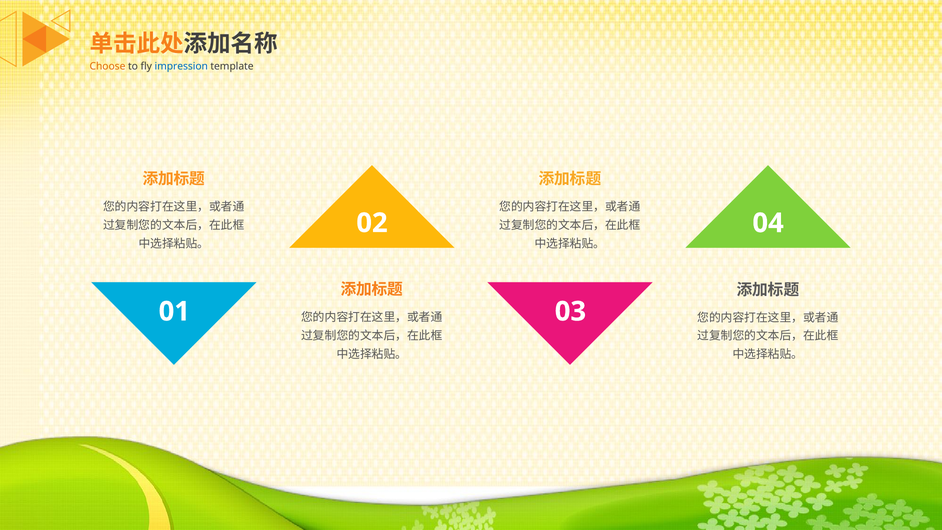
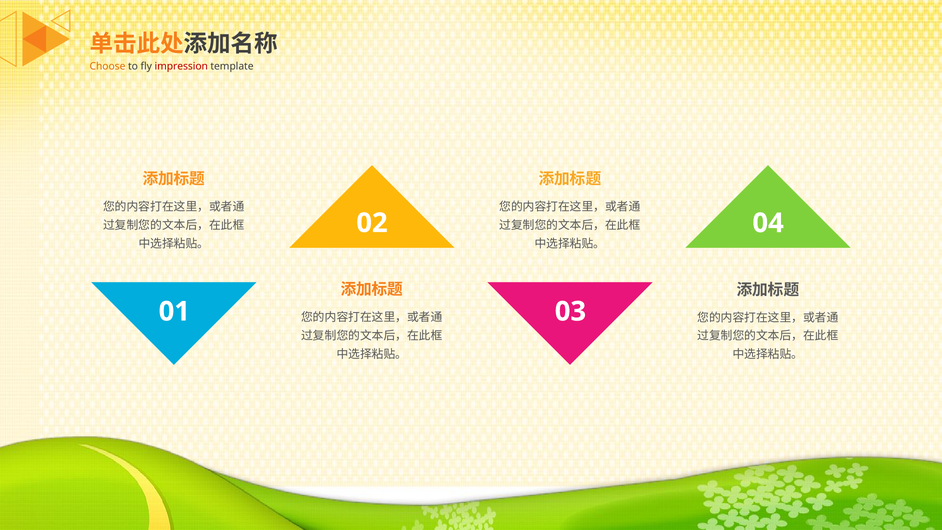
impression colour: blue -> red
